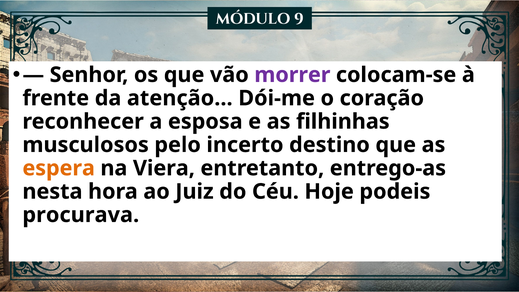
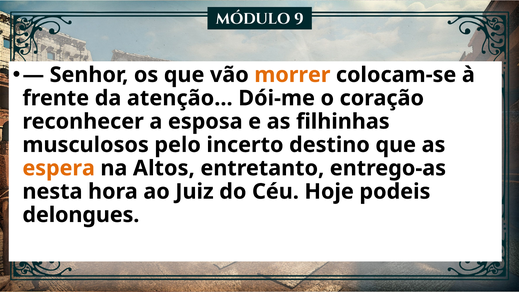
morrer colour: purple -> orange
Viera: Viera -> Altos
procurava: procurava -> delongues
